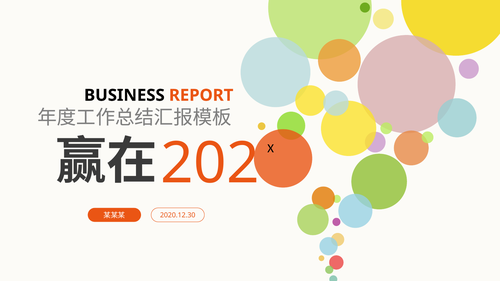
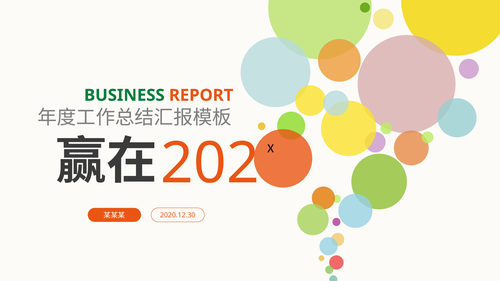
BUSINESS colour: black -> green
